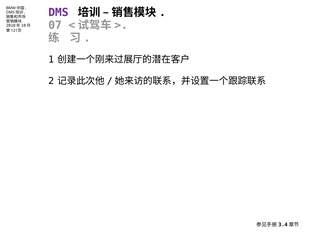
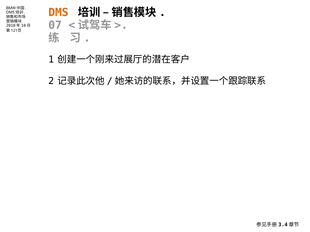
DMS colour: purple -> orange
